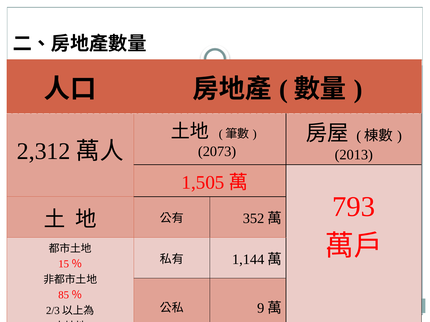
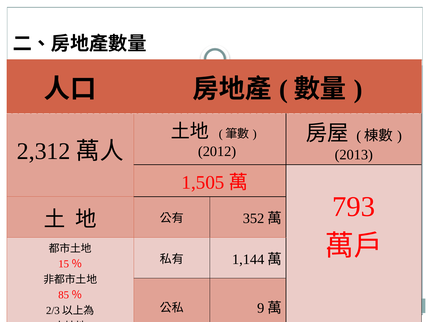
2073: 2073 -> 2012
